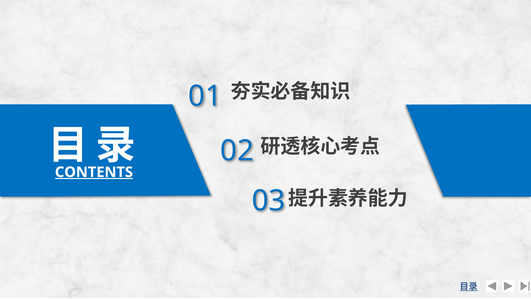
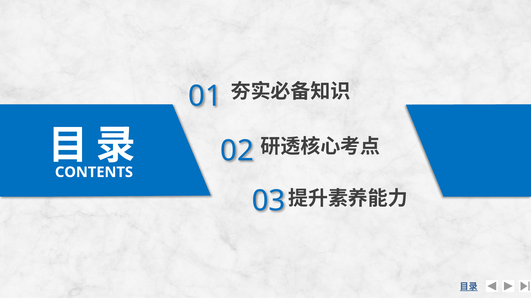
CONTENTS underline: present -> none
